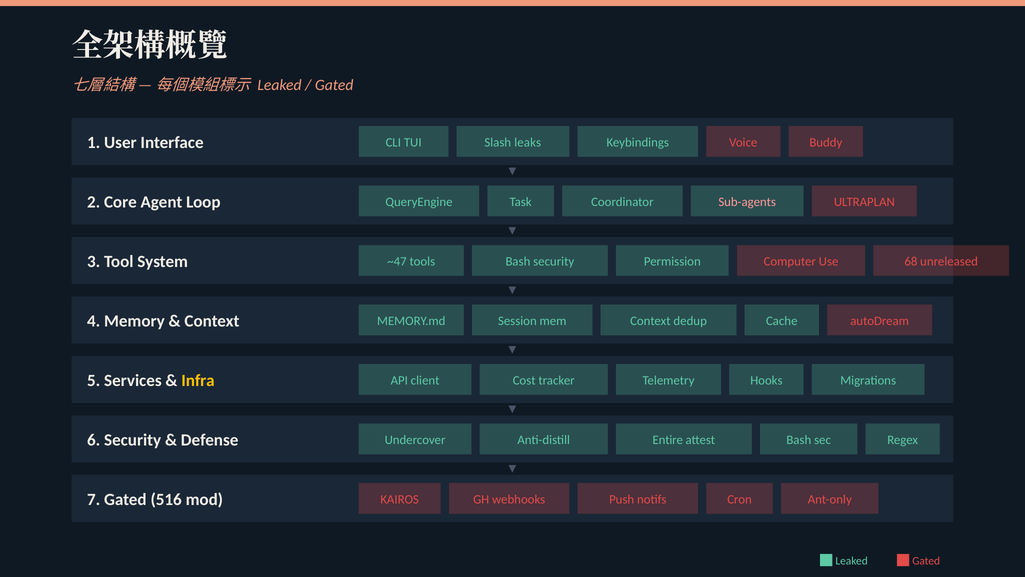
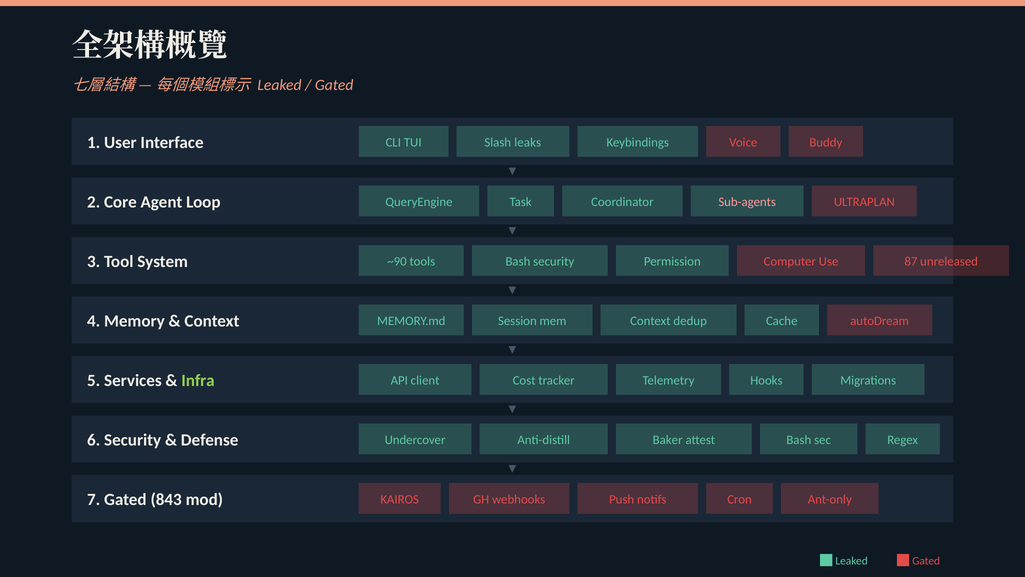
~47: ~47 -> ~90
68: 68 -> 87
Infra colour: yellow -> light green
Entire: Entire -> Baker
516: 516 -> 843
